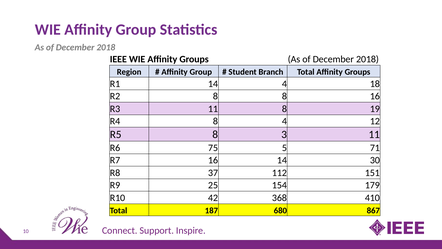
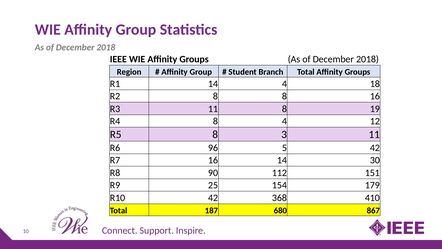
75: 75 -> 96
5 71: 71 -> 42
37: 37 -> 90
